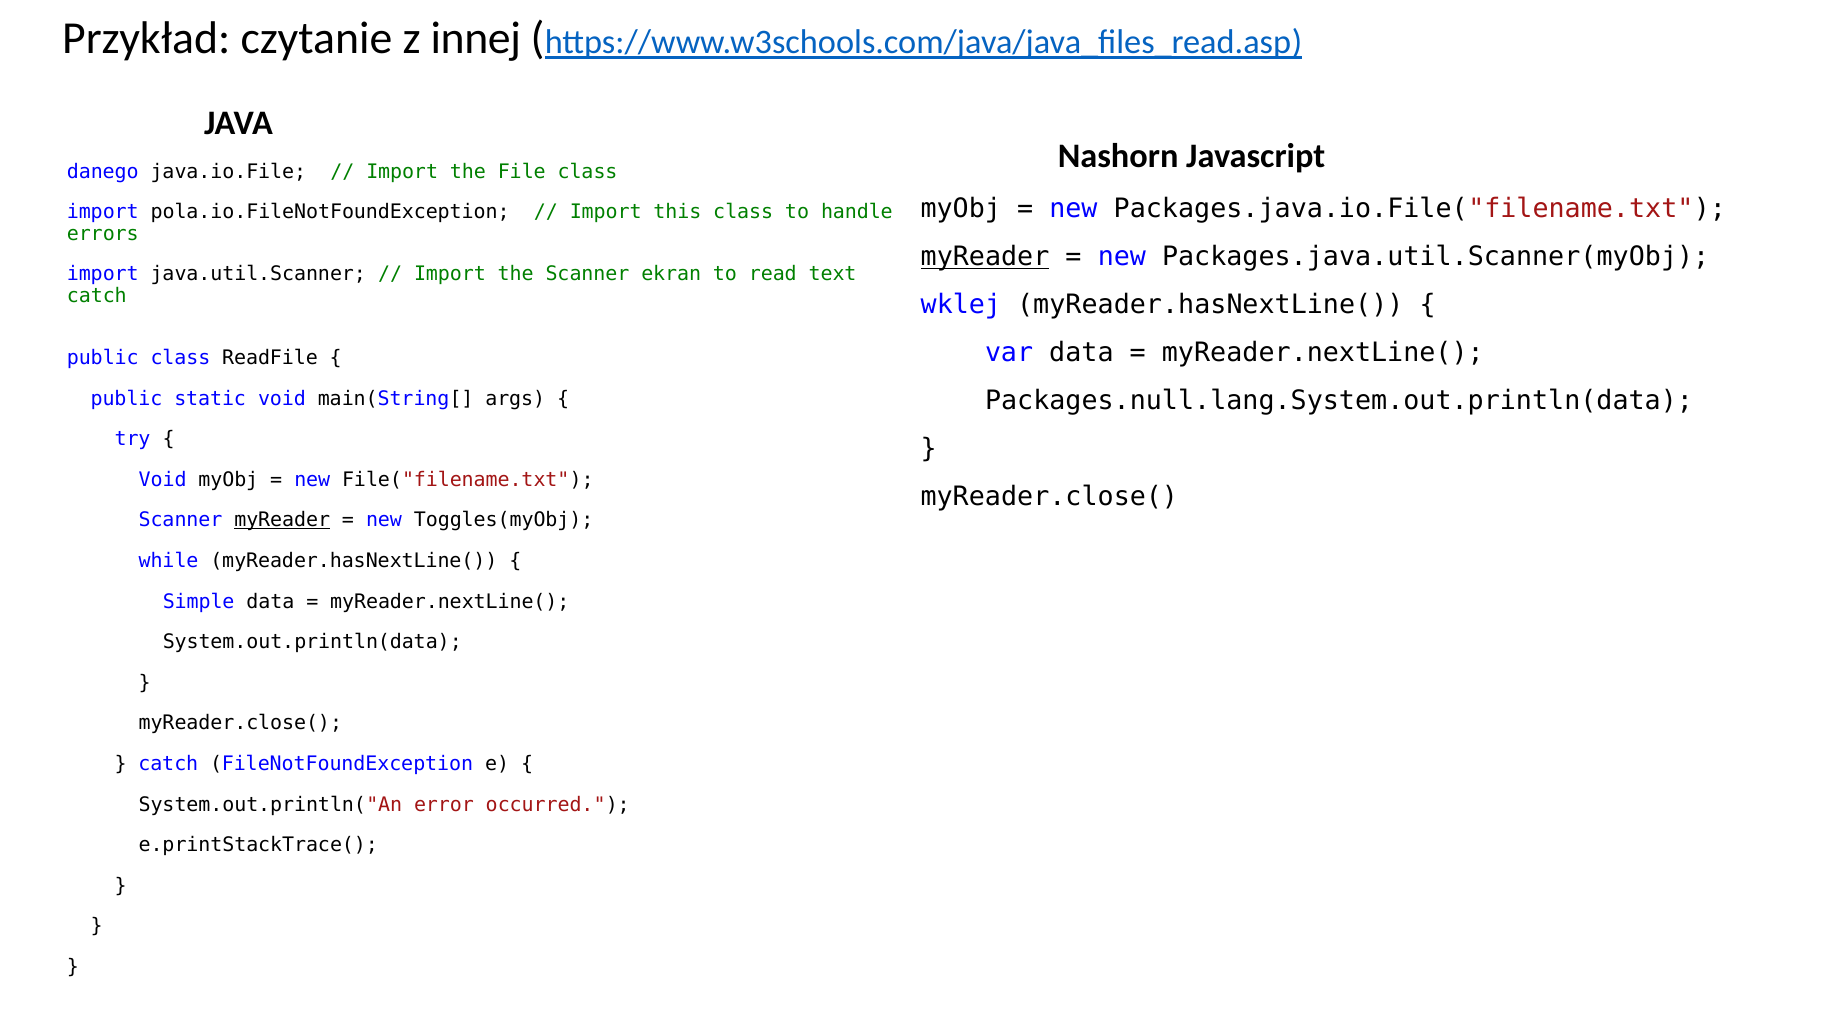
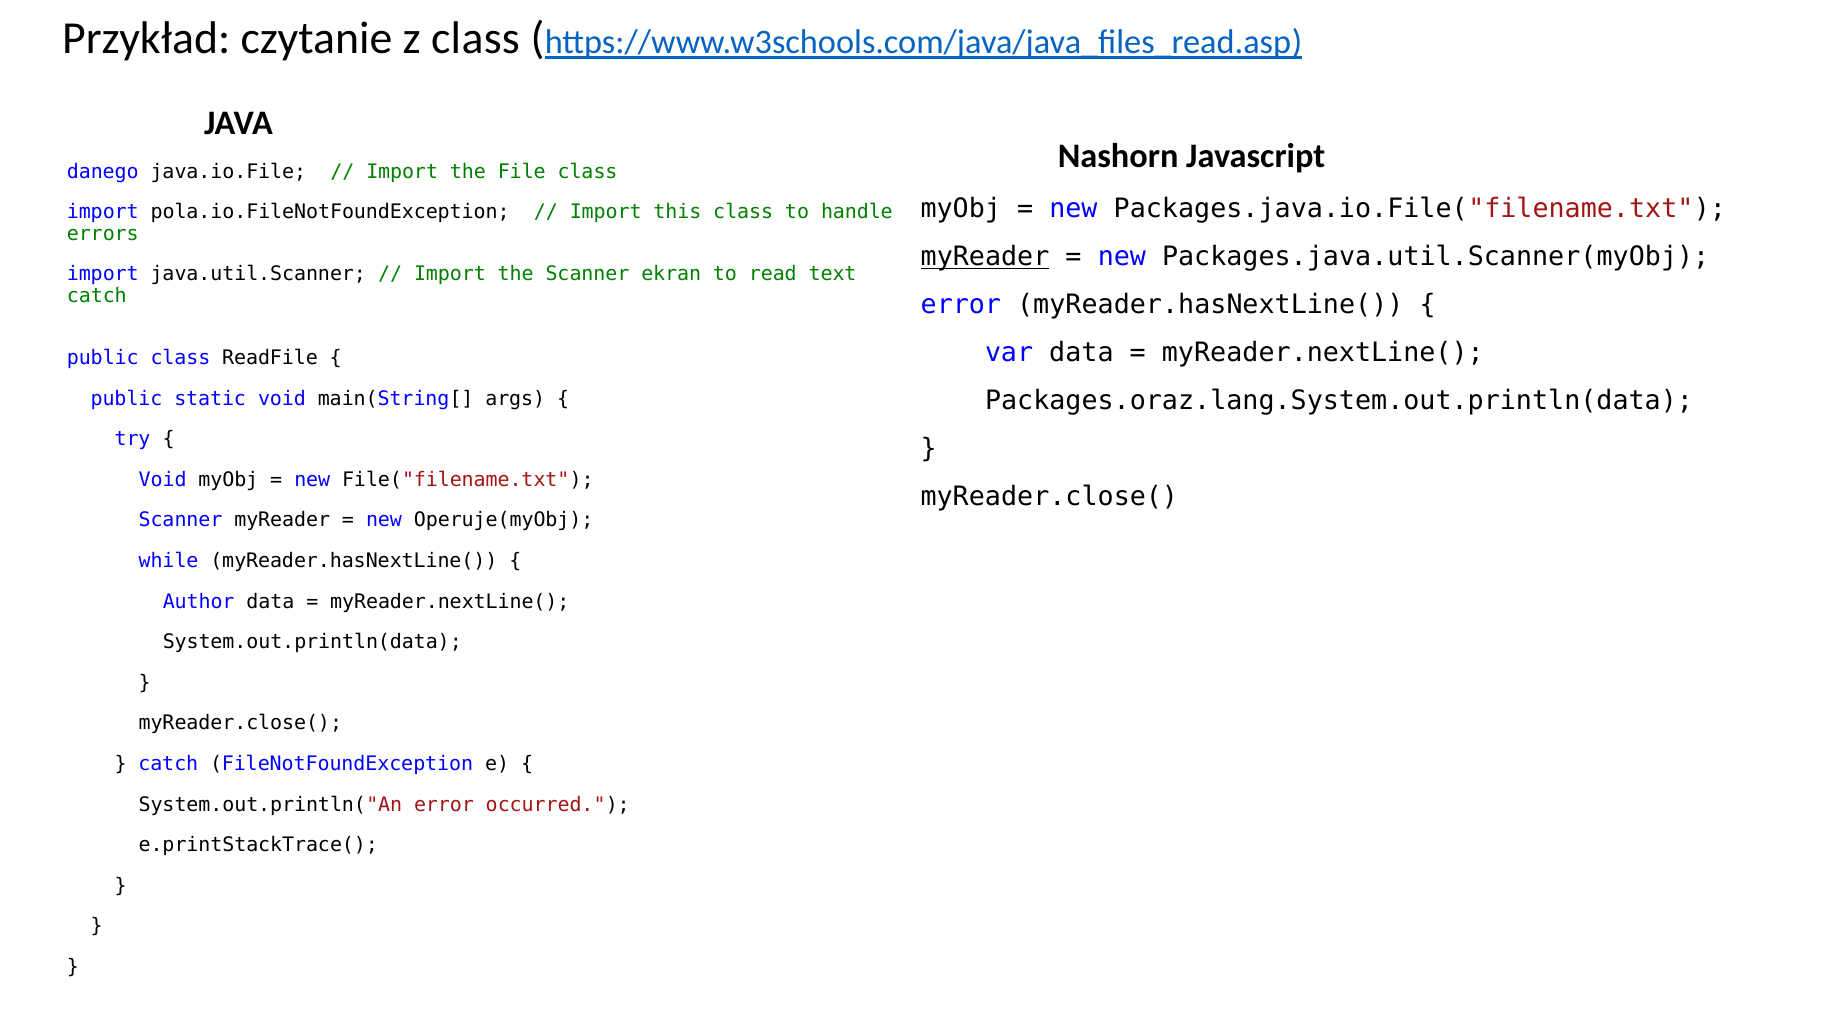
z innej: innej -> class
wklej at (961, 305): wklej -> error
Packages.null.lang.System.out.println(data: Packages.null.lang.System.out.println(data -> Packages.oraz.lang.System.out.println(data
myReader at (282, 520) underline: present -> none
Toggles(myObj: Toggles(myObj -> Operuje(myObj
Simple: Simple -> Author
